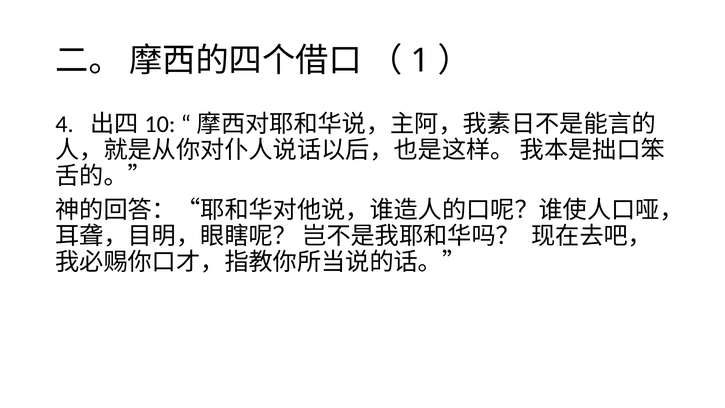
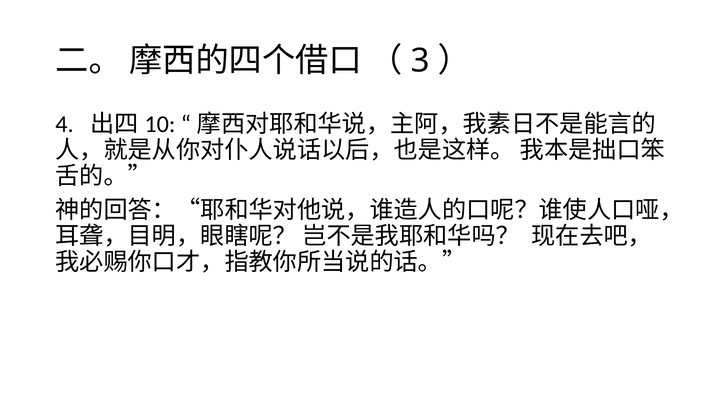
1: 1 -> 3
